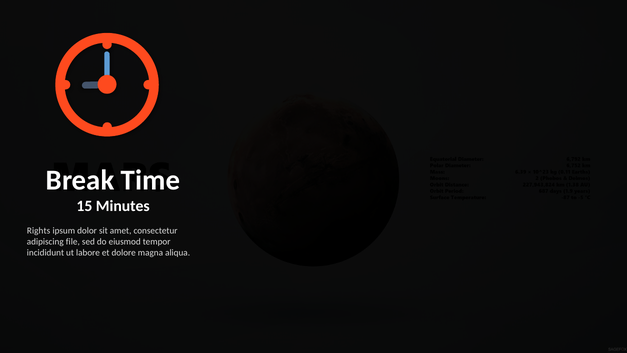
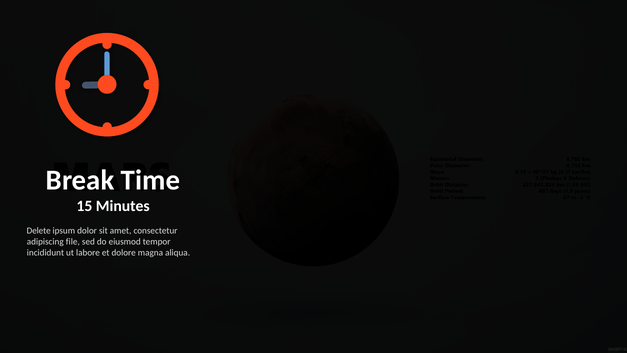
Rights: Rights -> Delete
